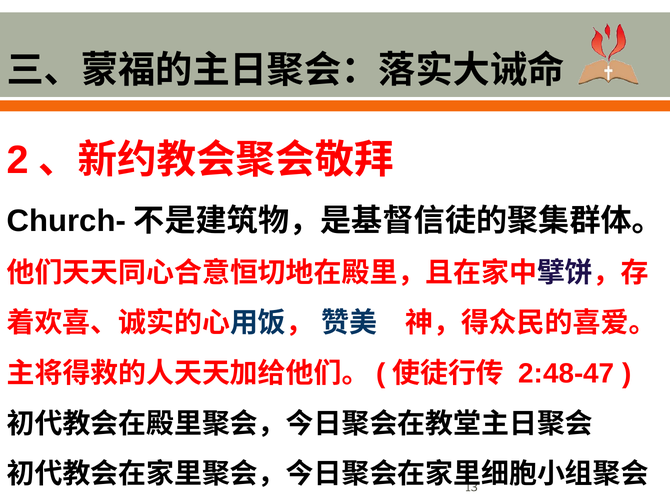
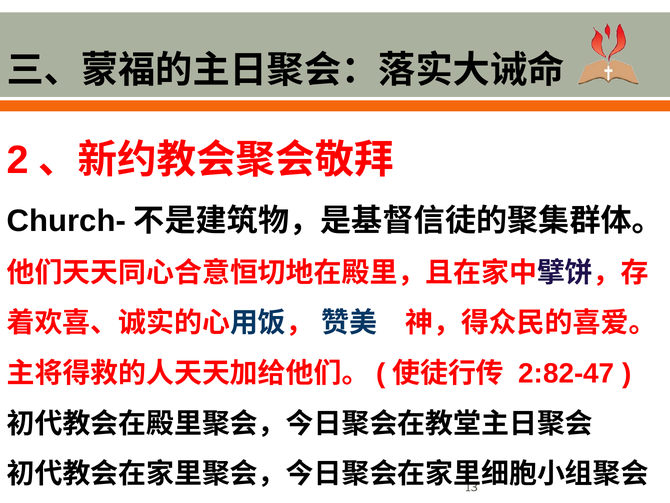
2:48-47: 2:48-47 -> 2:82-47
